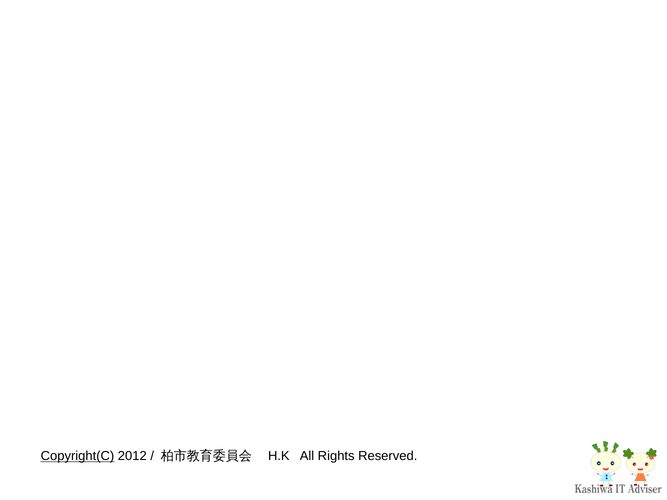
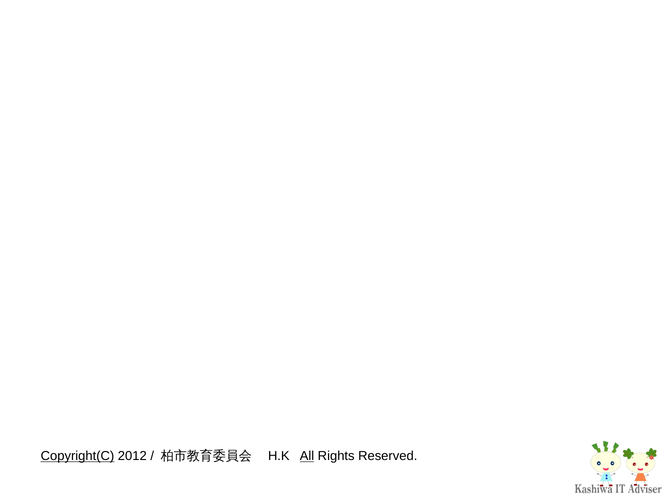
All underline: none -> present
